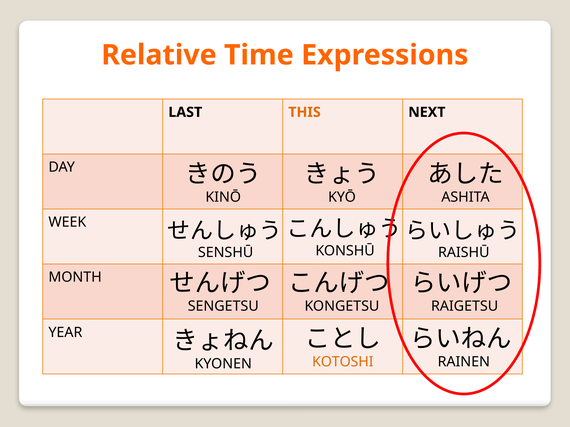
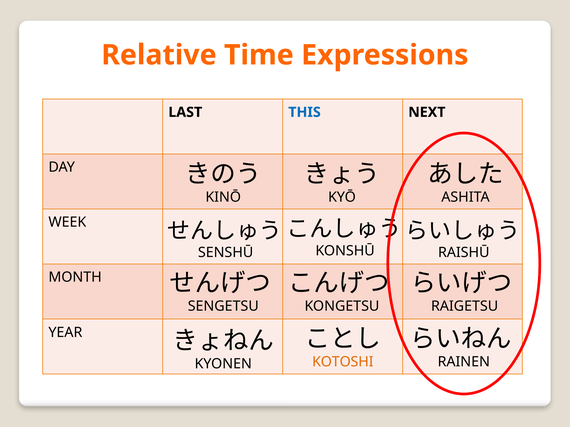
THIS colour: orange -> blue
